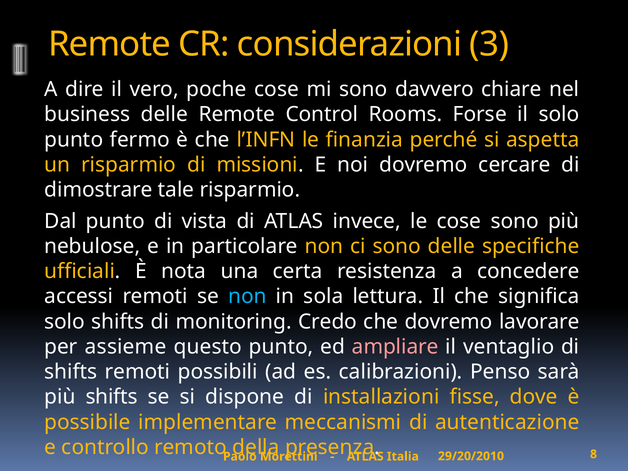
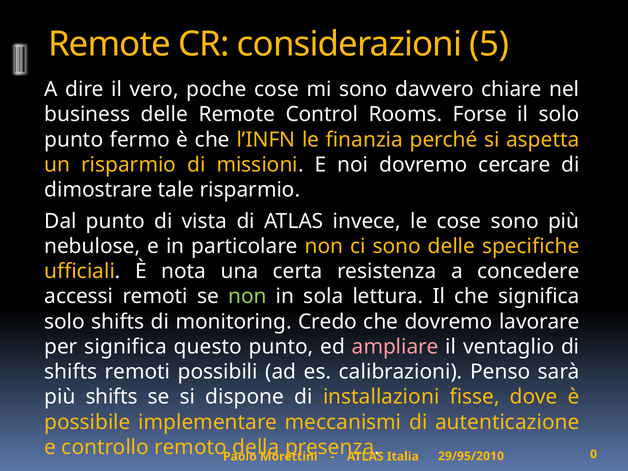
3: 3 -> 5
non at (247, 297) colour: light blue -> light green
per assieme: assieme -> significa
29/20/2010: 29/20/2010 -> 29/95/2010
8: 8 -> 0
